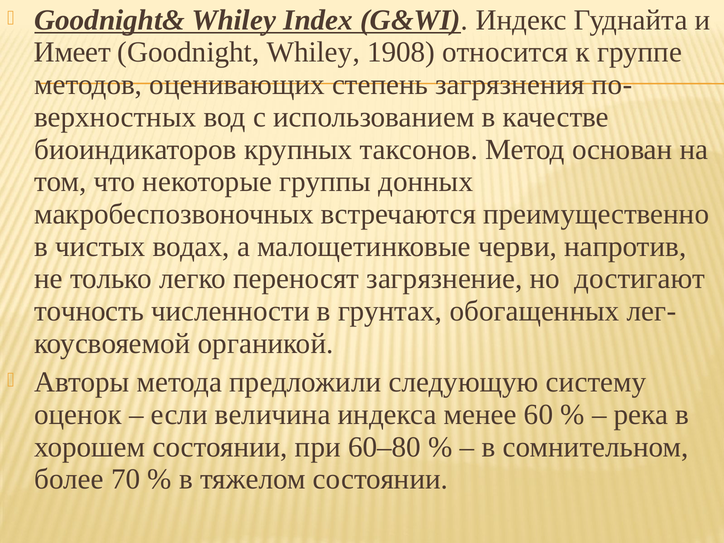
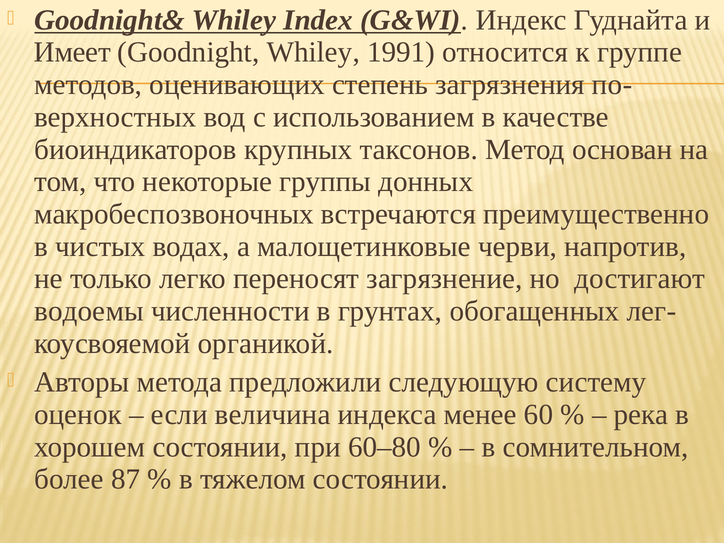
1908: 1908 -> 1991
точность: точность -> водоемы
70: 70 -> 87
